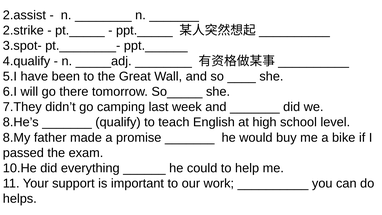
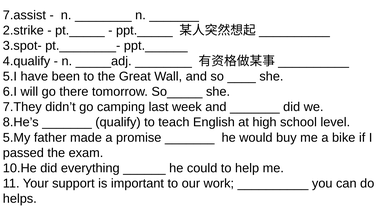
2.assist: 2.assist -> 7.assist
8.My: 8.My -> 5.My
